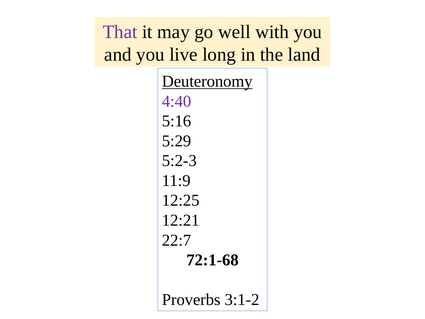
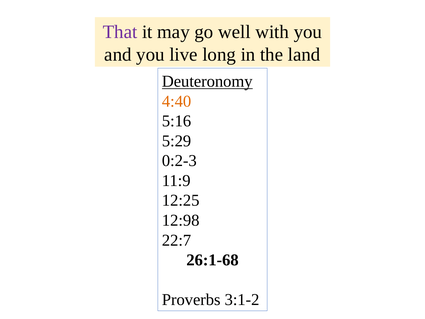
4:40 colour: purple -> orange
5:2-3: 5:2-3 -> 0:2-3
12:21: 12:21 -> 12:98
72:1-68: 72:1-68 -> 26:1-68
